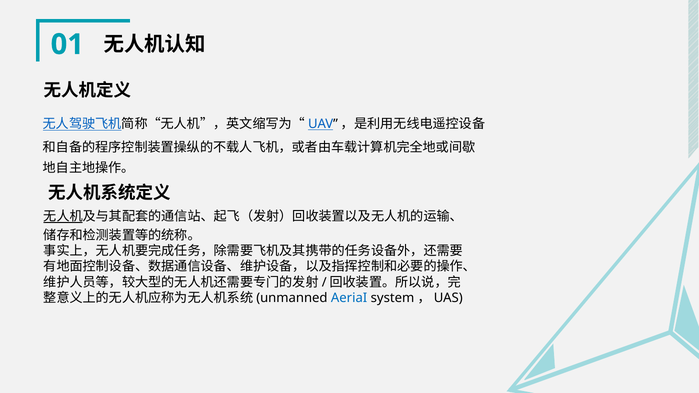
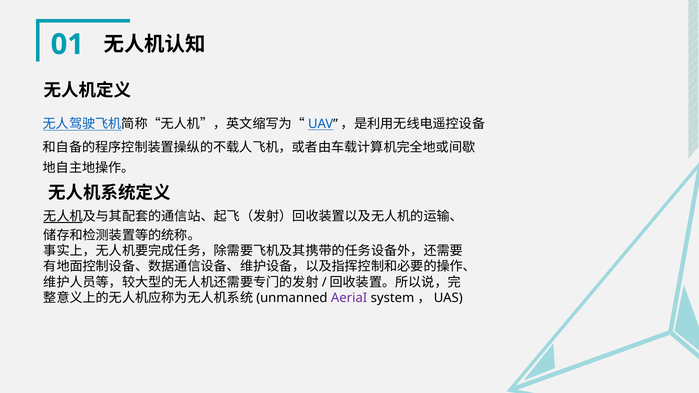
AeriaI colour: blue -> purple
